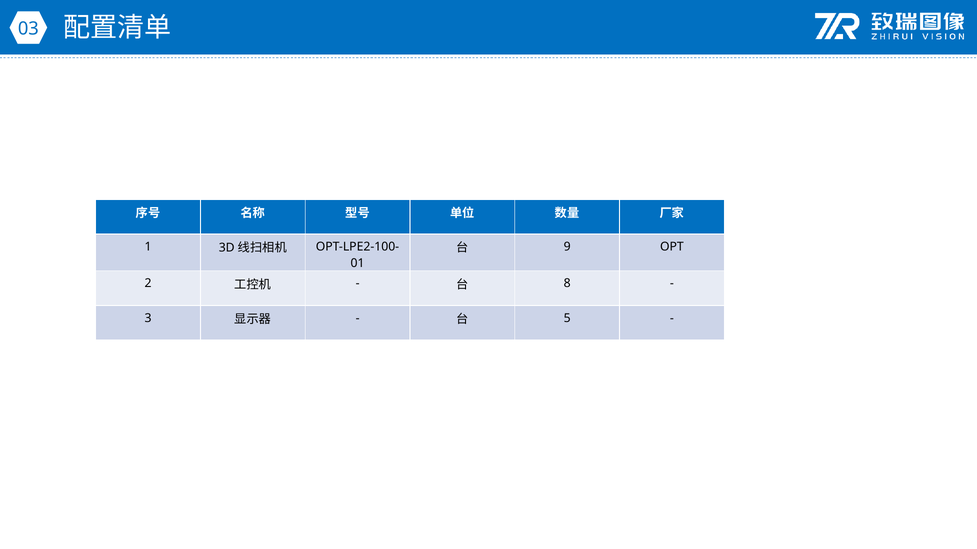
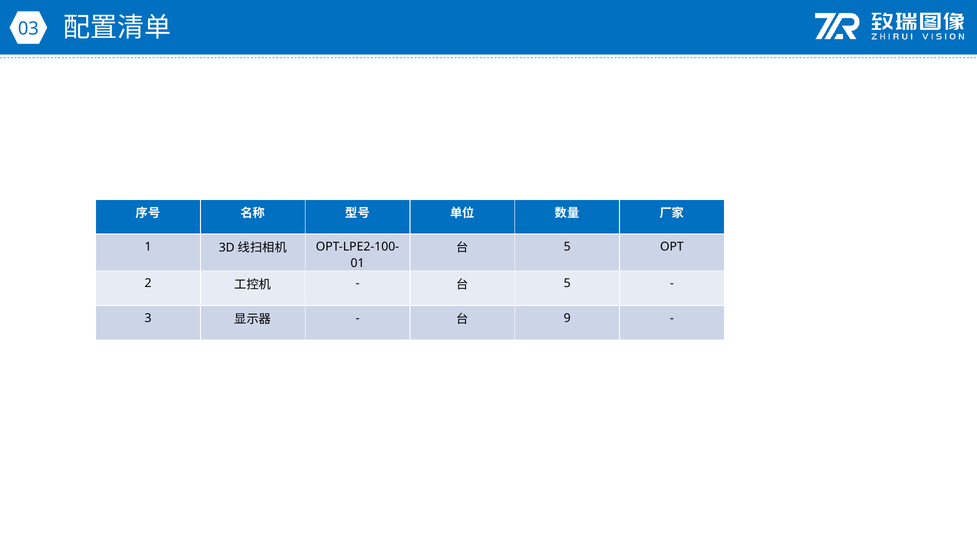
9 at (567, 247): 9 -> 5
8 at (567, 284): 8 -> 5
5: 5 -> 9
